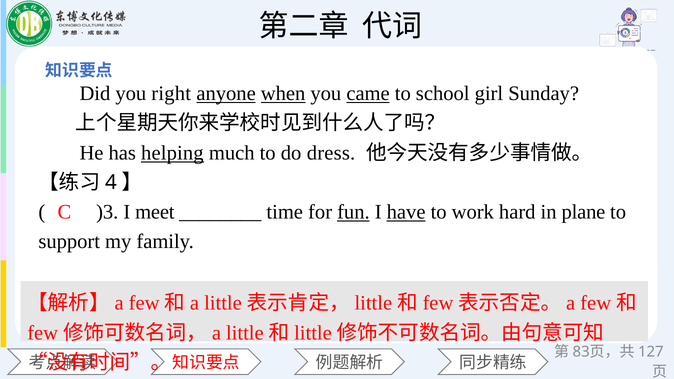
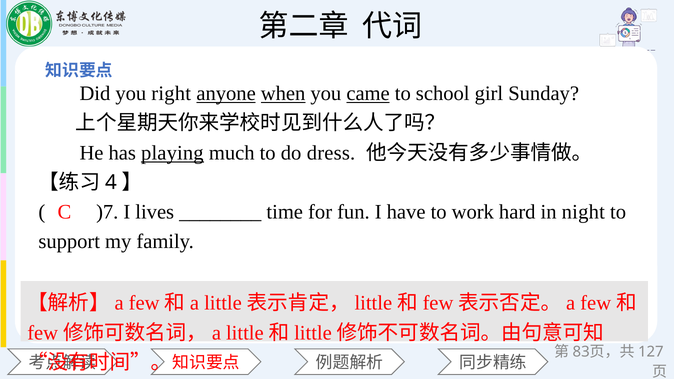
helping: helping -> playing
)3: )3 -> )7
meet: meet -> lives
fun underline: present -> none
have underline: present -> none
plane: plane -> night
